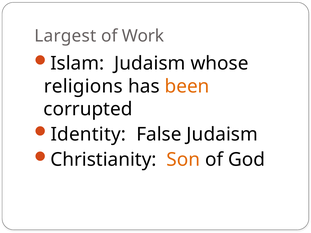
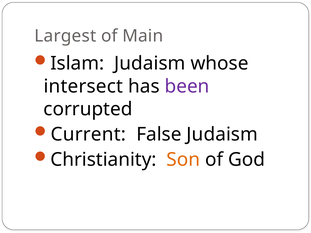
Work: Work -> Main
religions: religions -> intersect
been colour: orange -> purple
Identity: Identity -> Current
